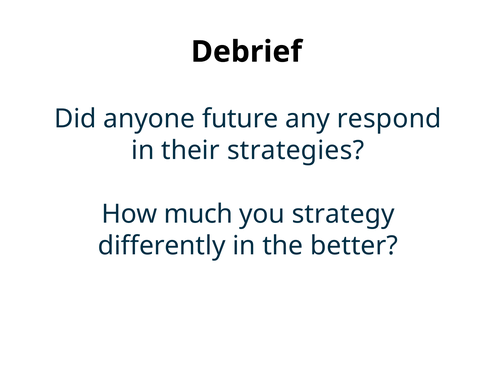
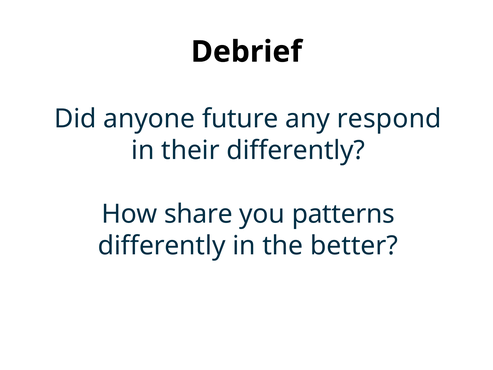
their strategies: strategies -> differently
much: much -> share
strategy: strategy -> patterns
